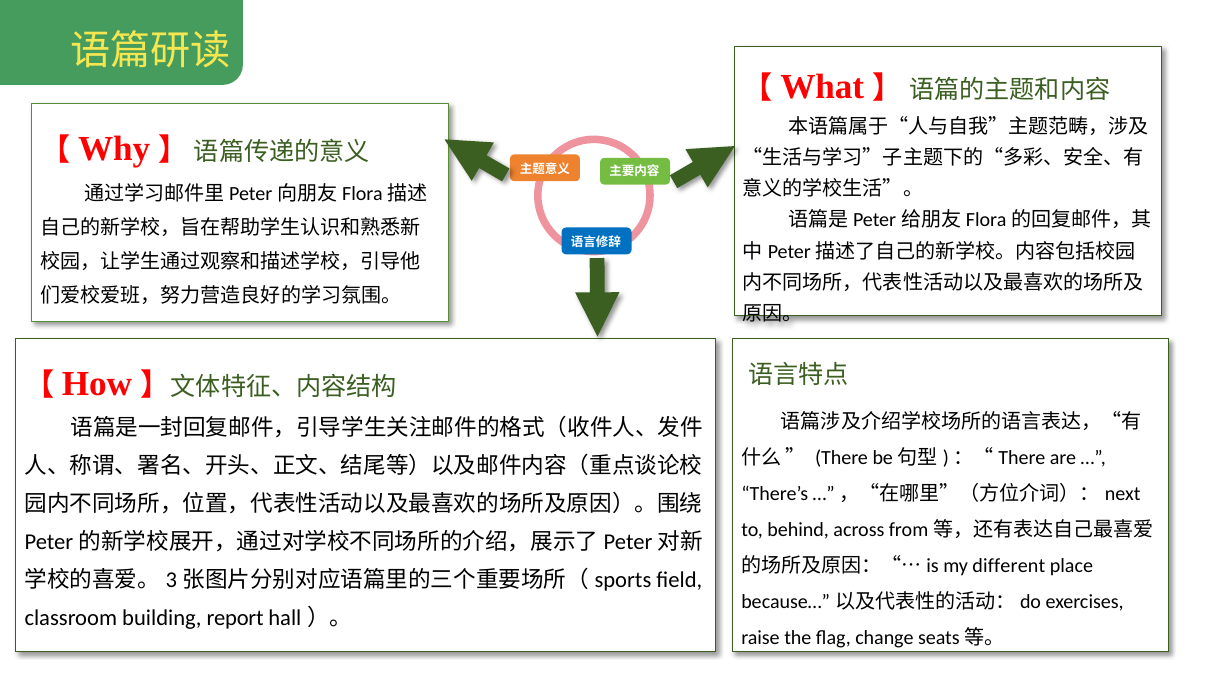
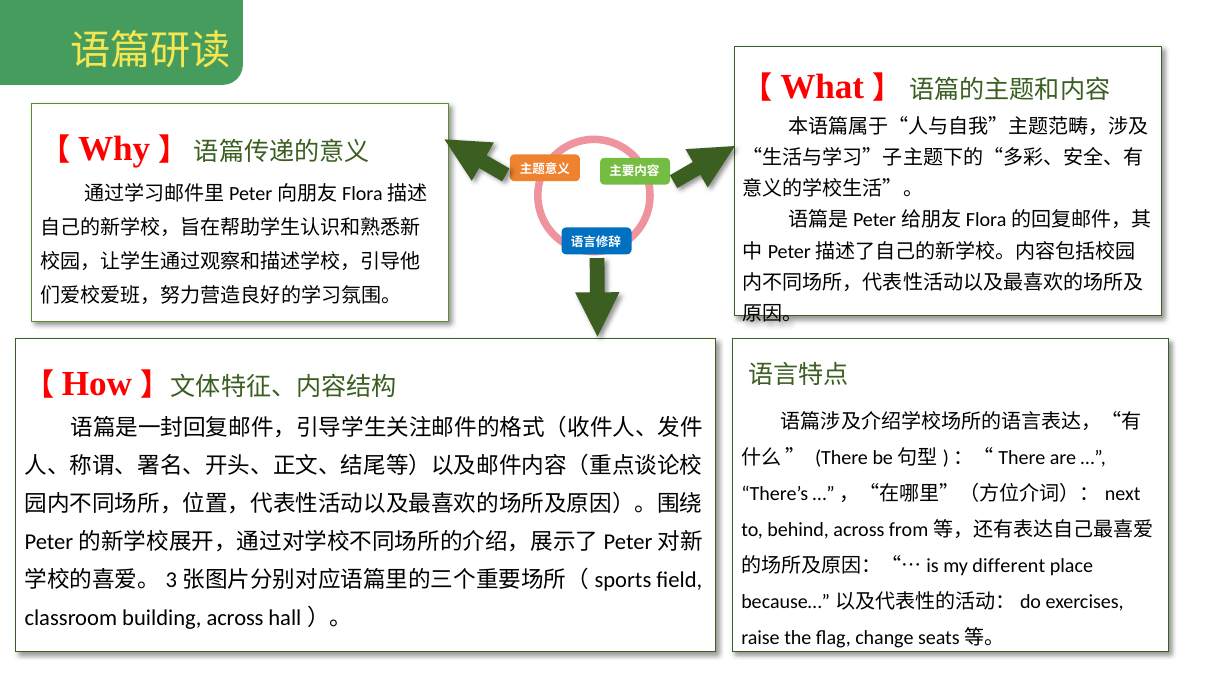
building report: report -> across
